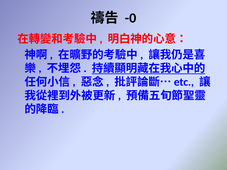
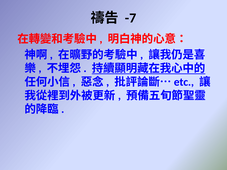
-0: -0 -> -7
